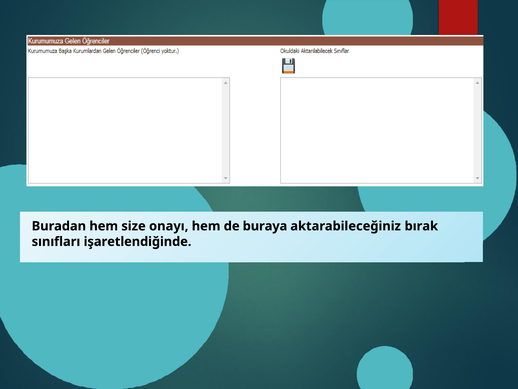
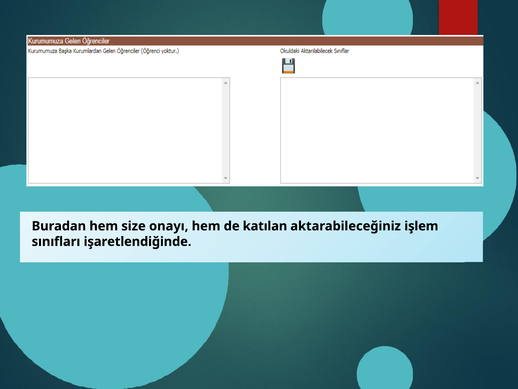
buraya: buraya -> katılan
bırak: bırak -> işlem
